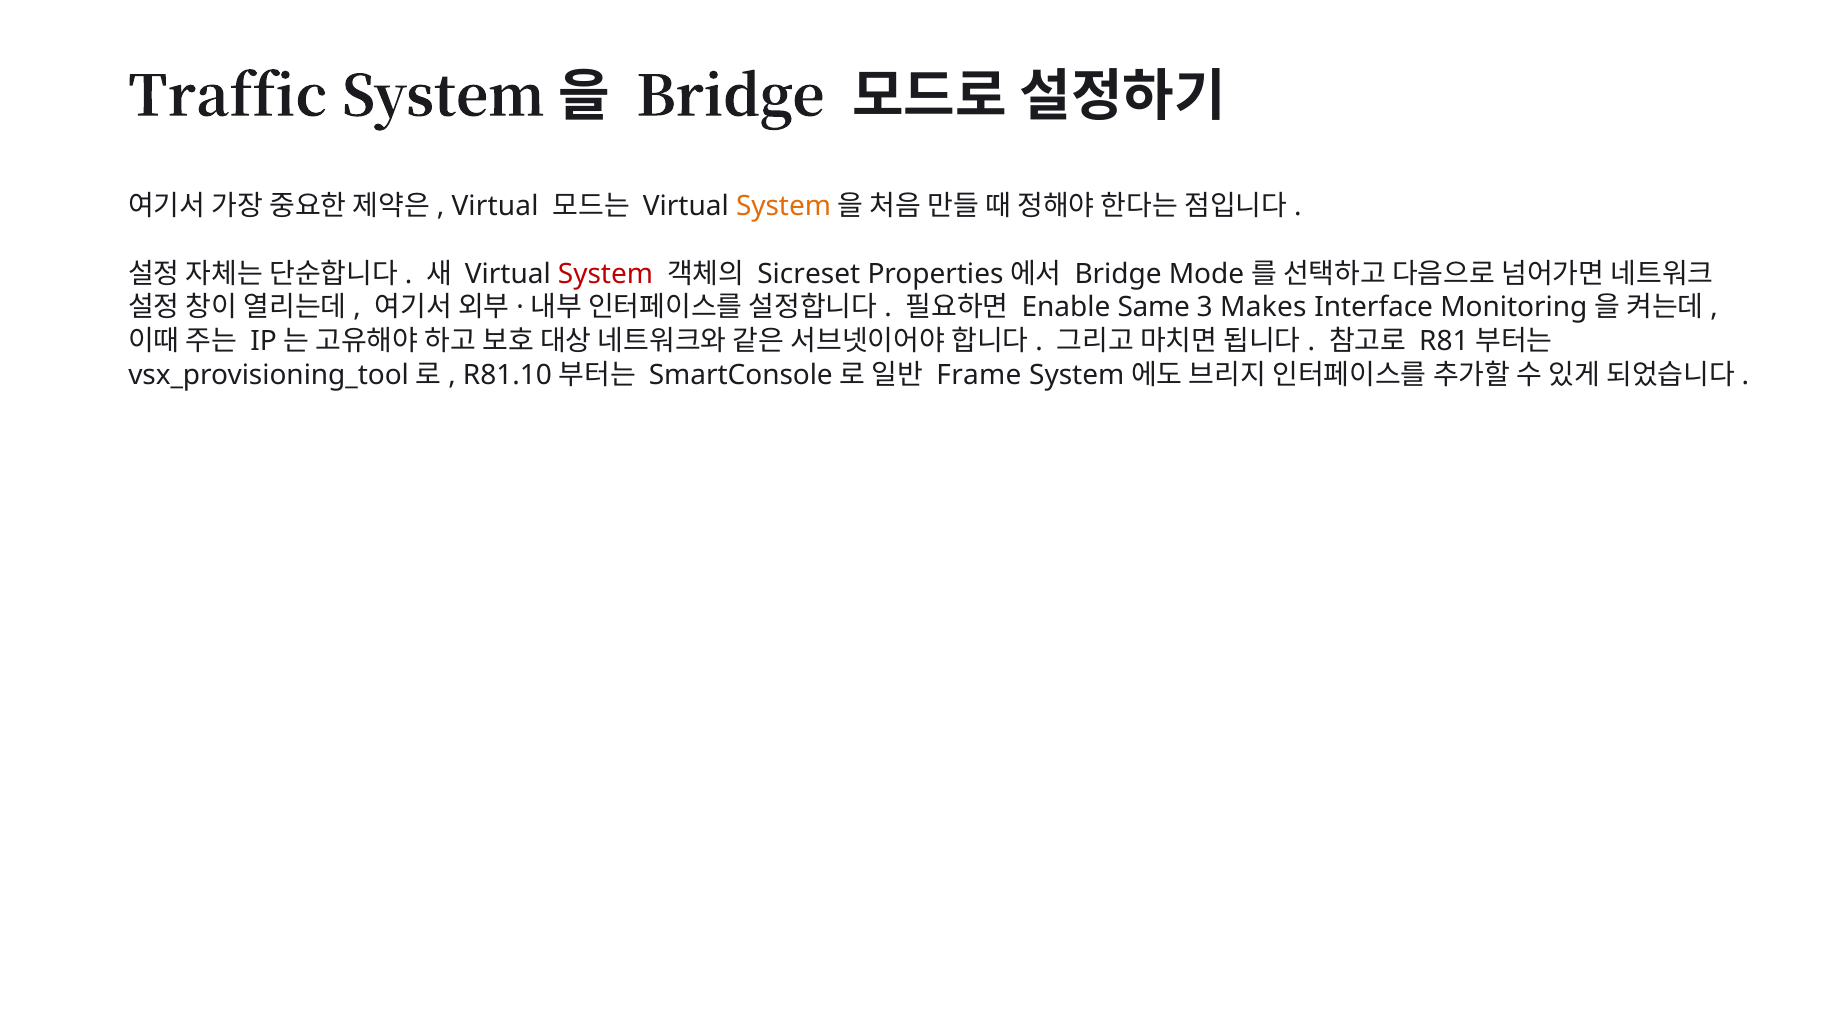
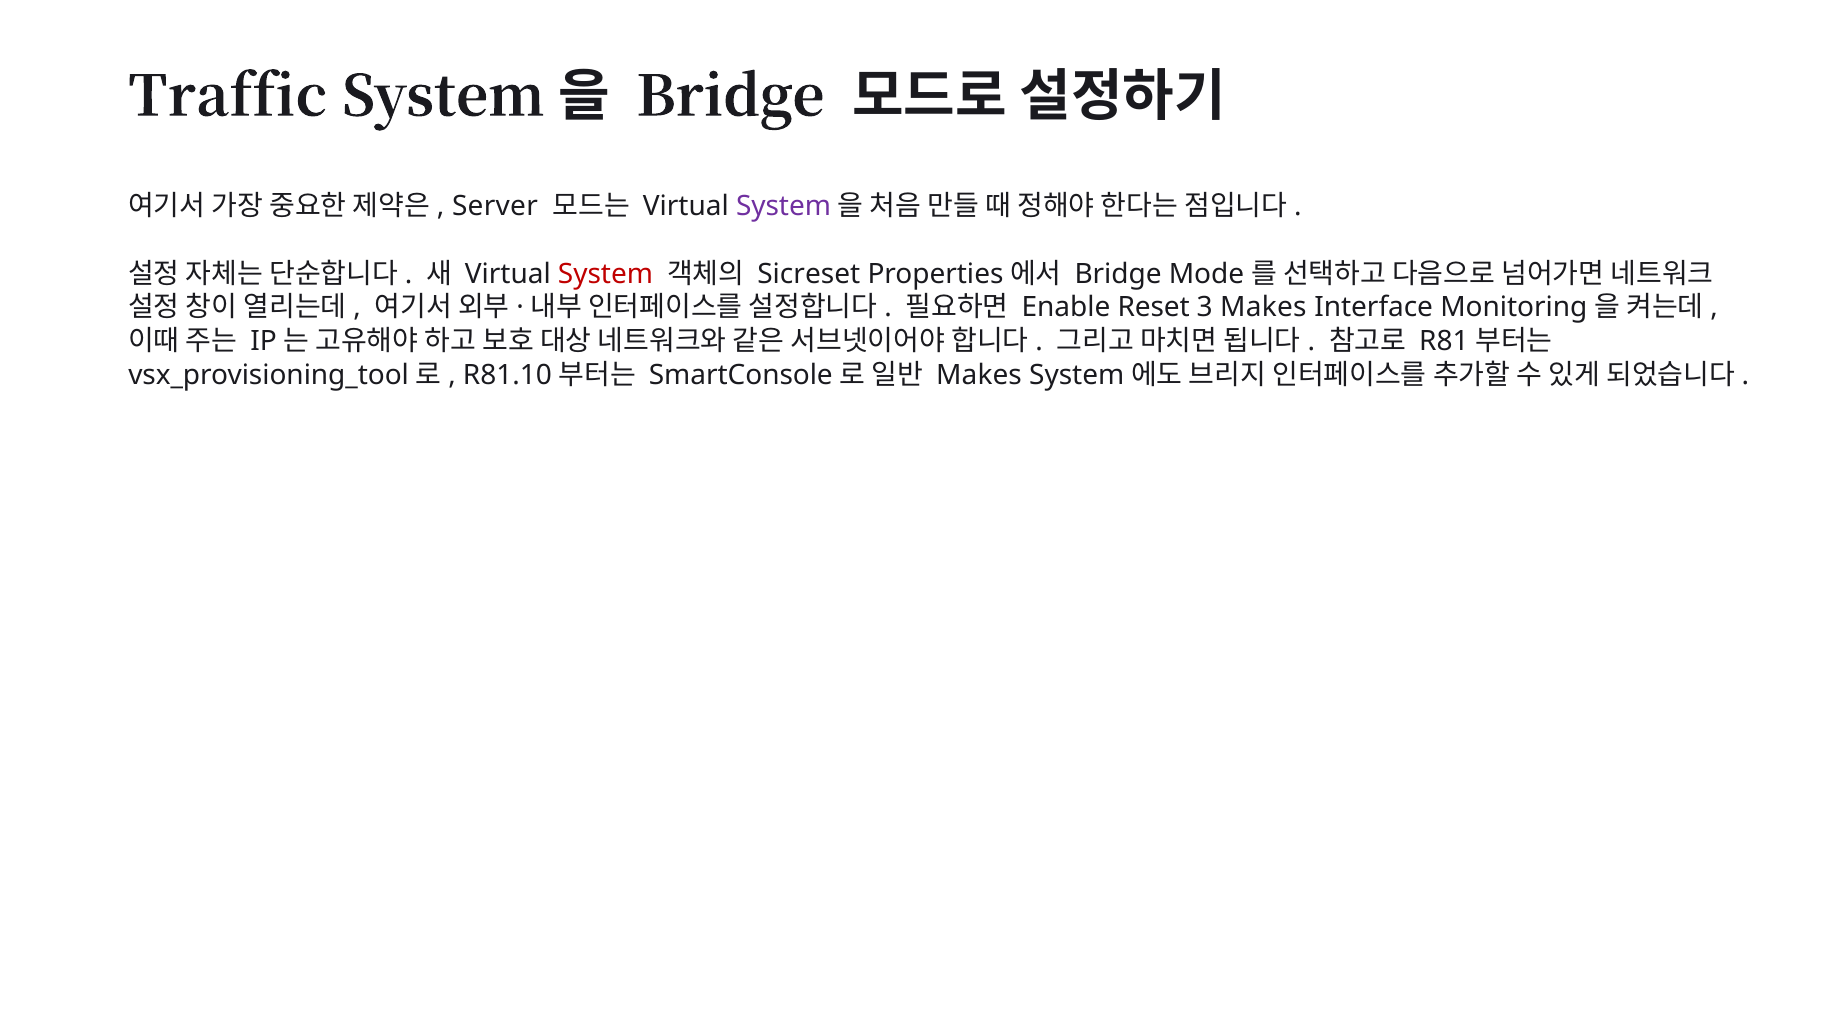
Virtual at (495, 207): Virtual -> Server
System at (784, 207) colour: orange -> purple
Same: Same -> Reset
Frame at (979, 375): Frame -> Makes
